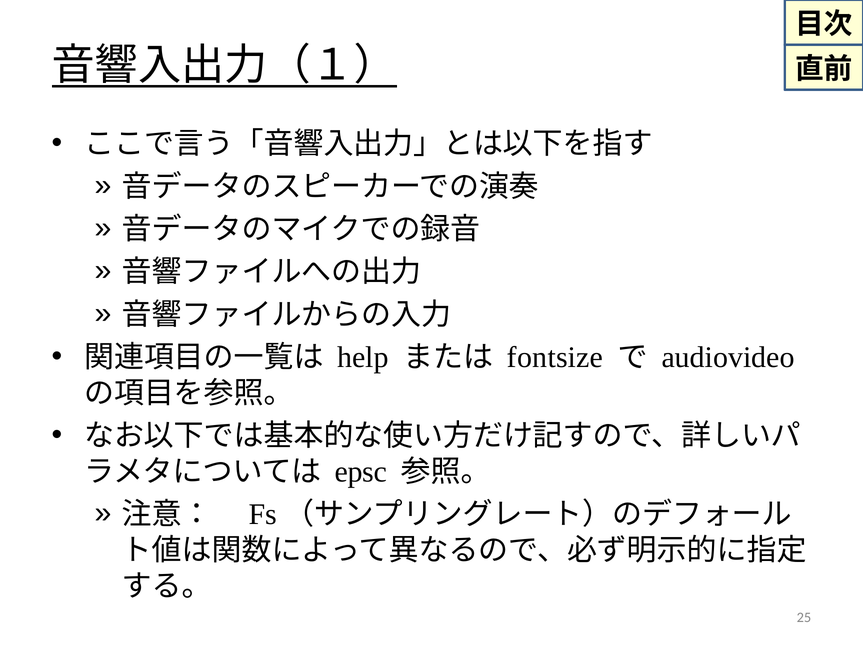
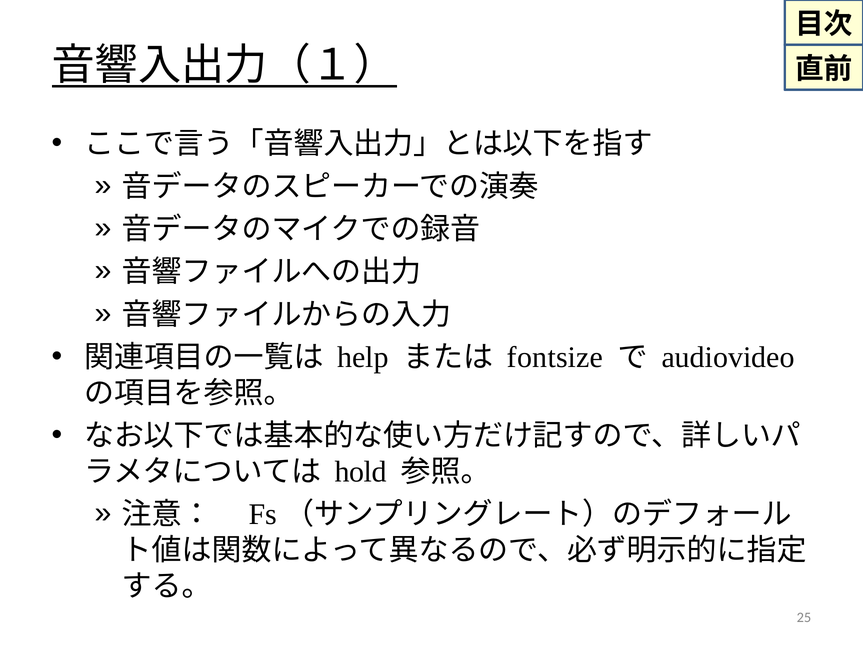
epsc: epsc -> hold
